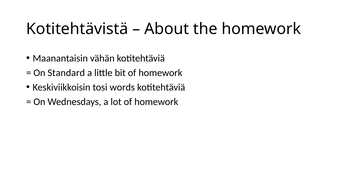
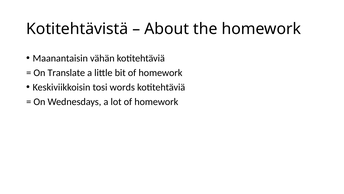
Standard: Standard -> Translate
